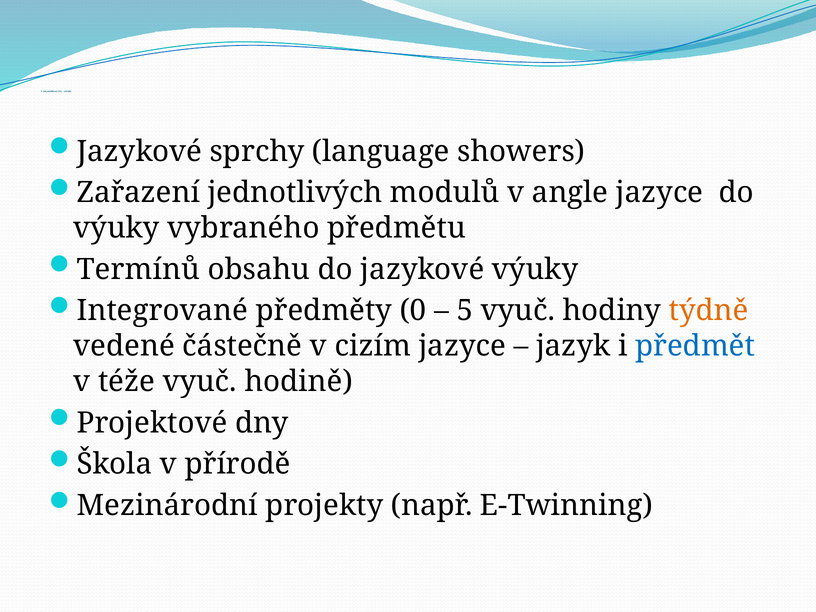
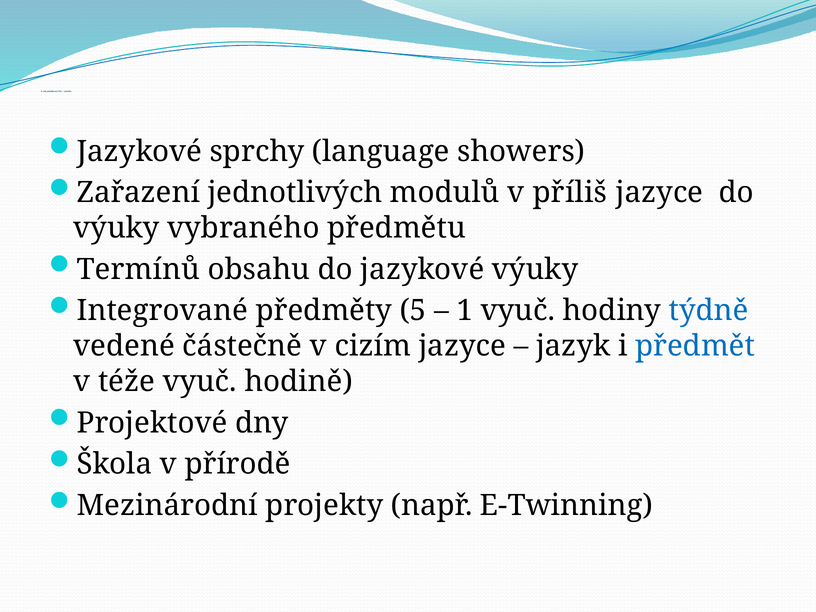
angle: angle -> příliš
0: 0 -> 5
5: 5 -> 1
týdně colour: orange -> blue
